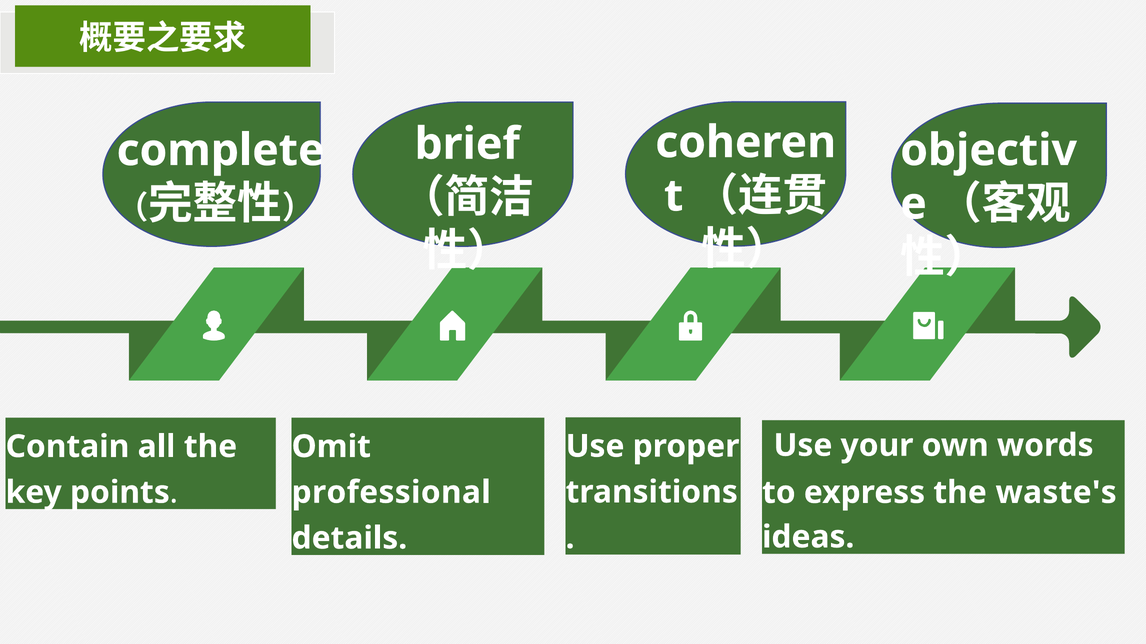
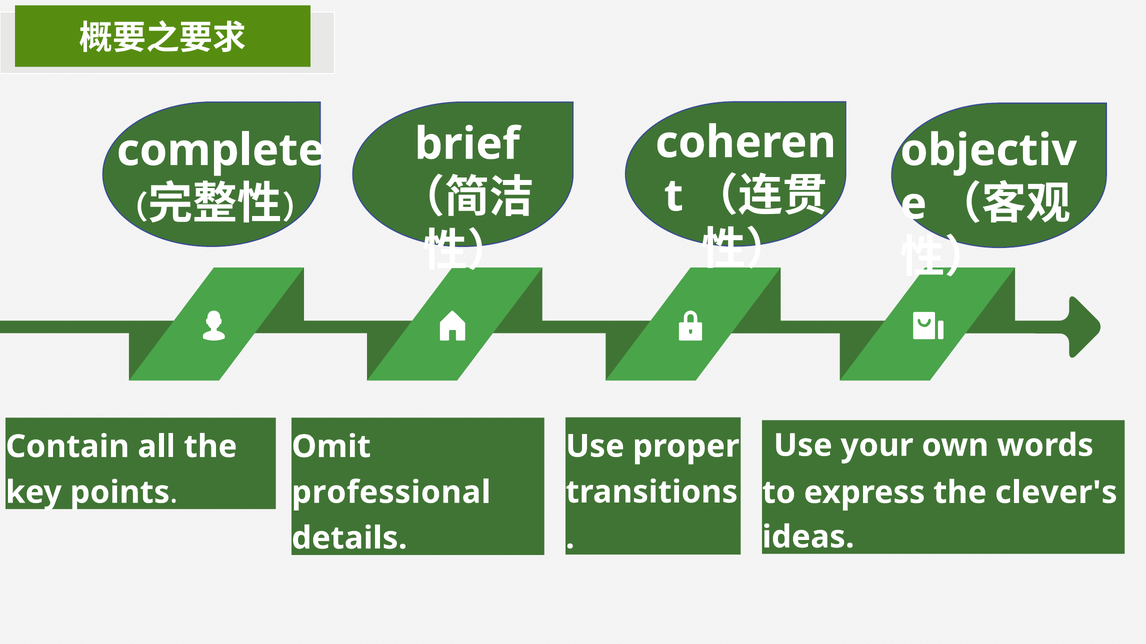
waste's: waste's -> clever's
